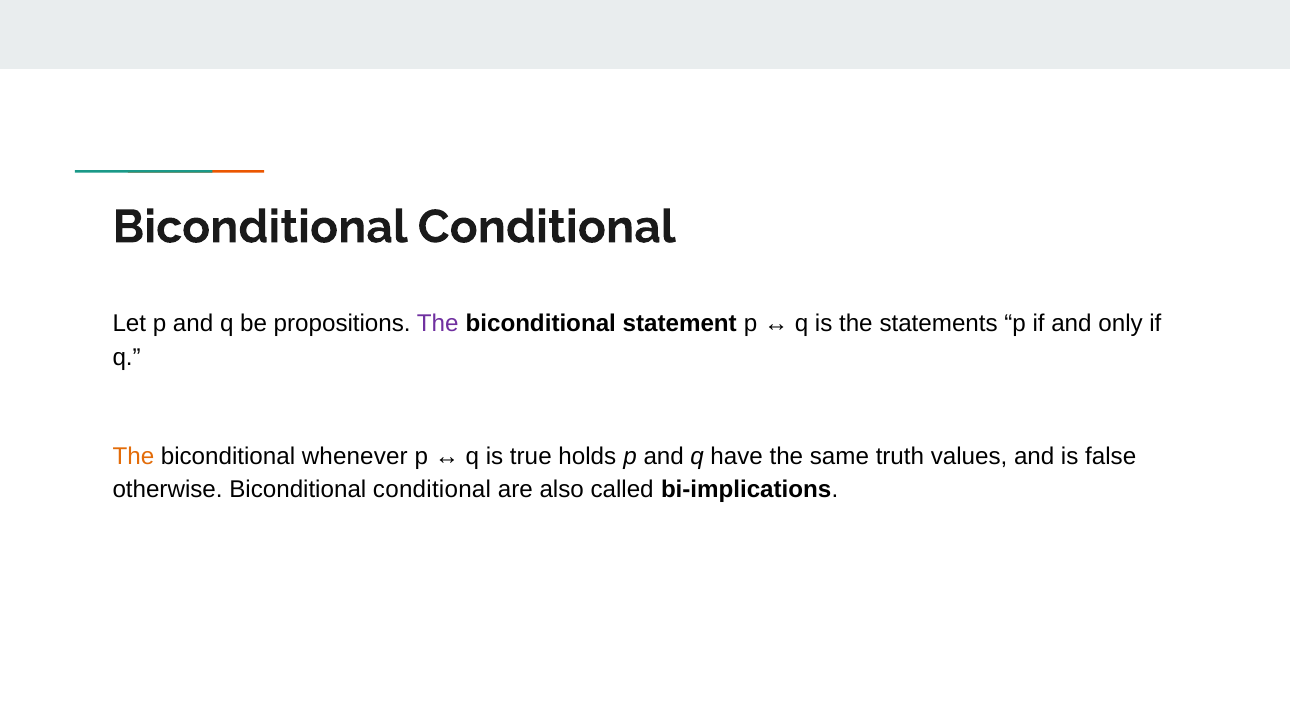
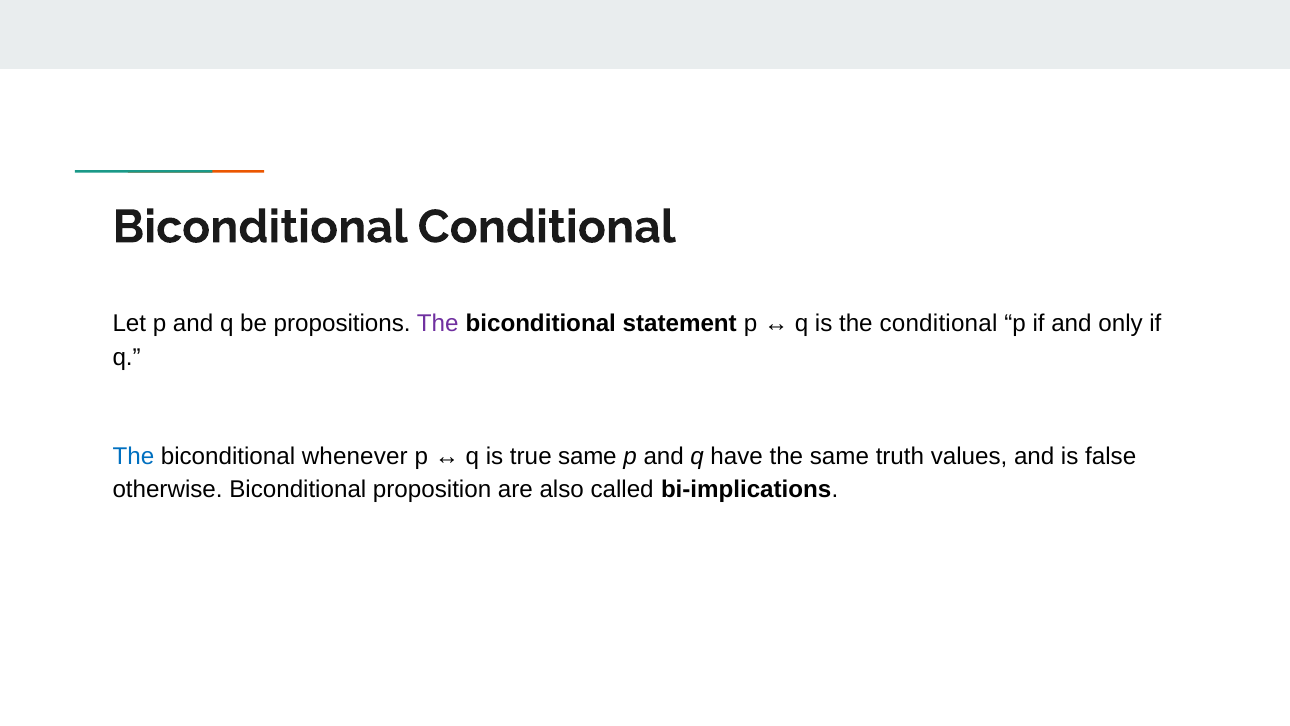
the statements: statements -> conditional
The at (133, 456) colour: orange -> blue
true holds: holds -> same
otherwise Biconditional conditional: conditional -> proposition
